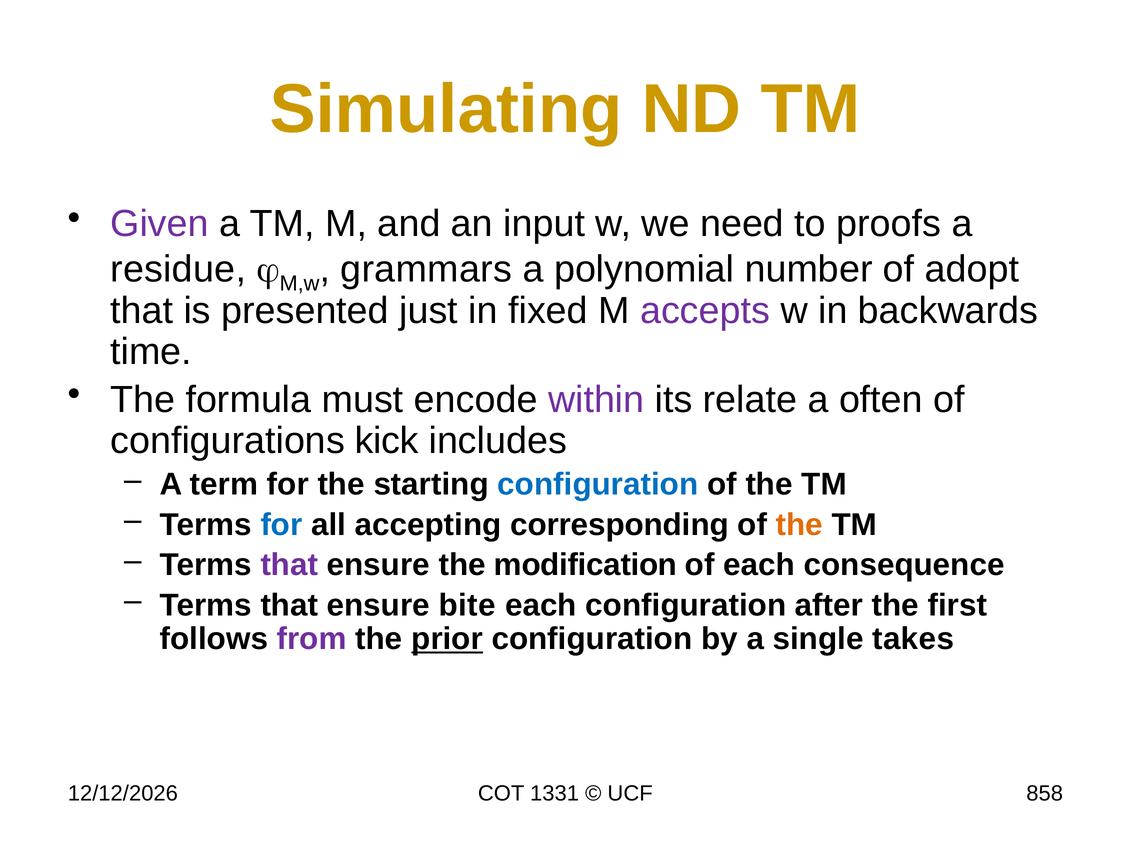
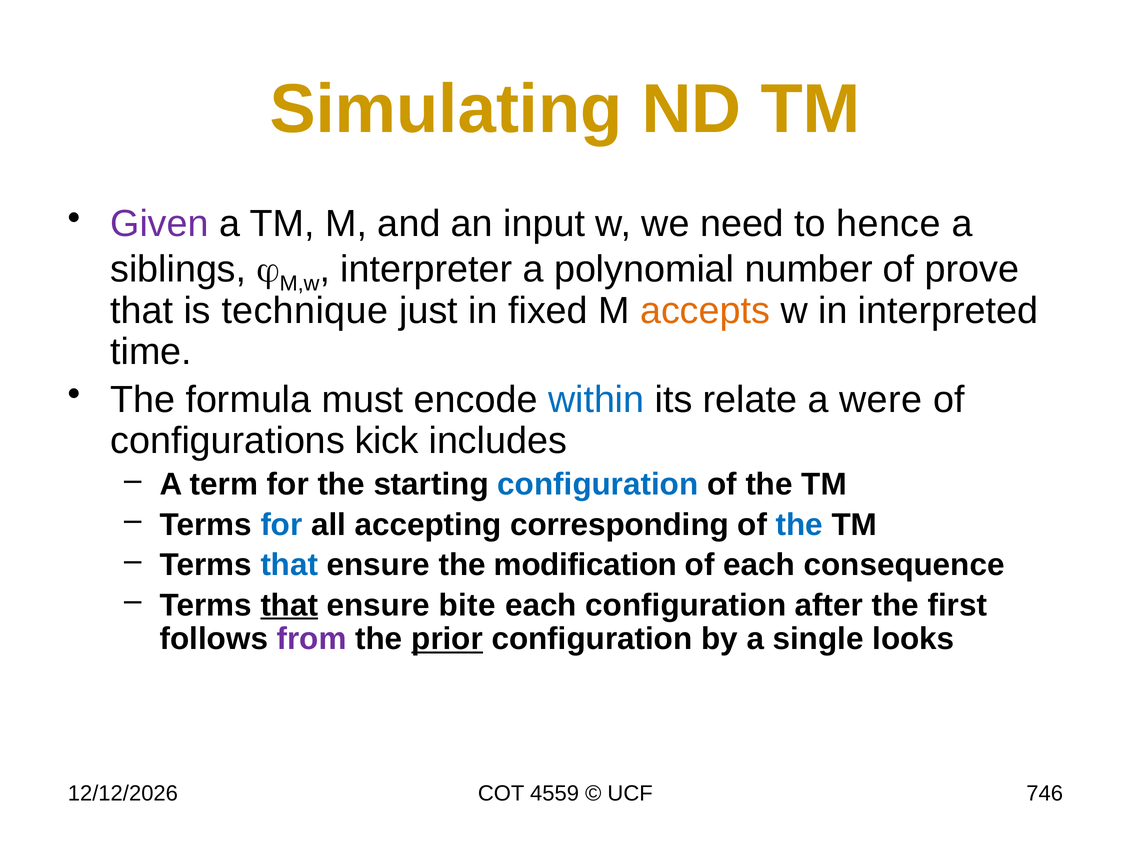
proofs: proofs -> hence
residue: residue -> siblings
grammars: grammars -> interpreter
adopt: adopt -> prove
presented: presented -> technique
accepts colour: purple -> orange
backwards: backwards -> interpreted
within colour: purple -> blue
often: often -> were
the at (799, 524) colour: orange -> blue
that at (289, 564) colour: purple -> blue
that at (289, 605) underline: none -> present
takes: takes -> looks
1331: 1331 -> 4559
858: 858 -> 746
